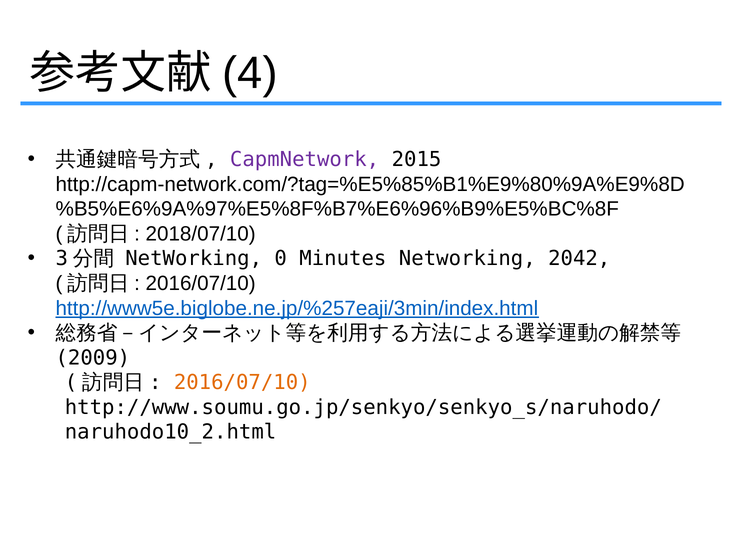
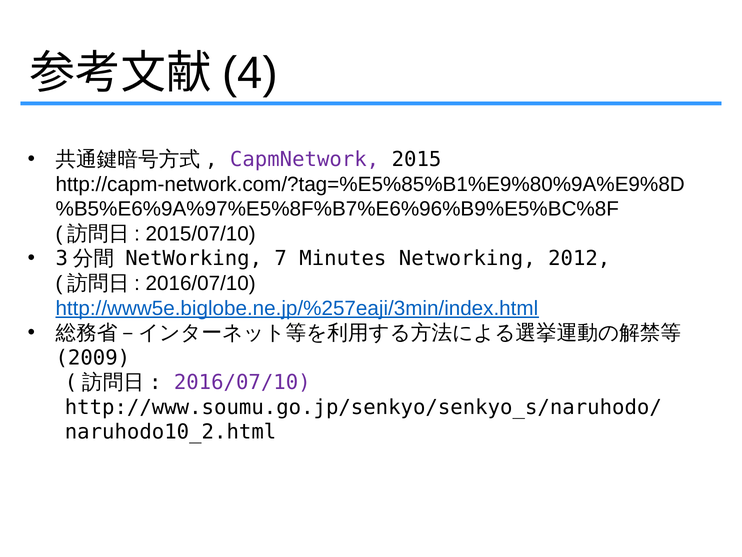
2018/07/10: 2018/07/10 -> 2015/07/10
0: 0 -> 7
2042: 2042 -> 2012
2016/07/10 at (242, 382) colour: orange -> purple
